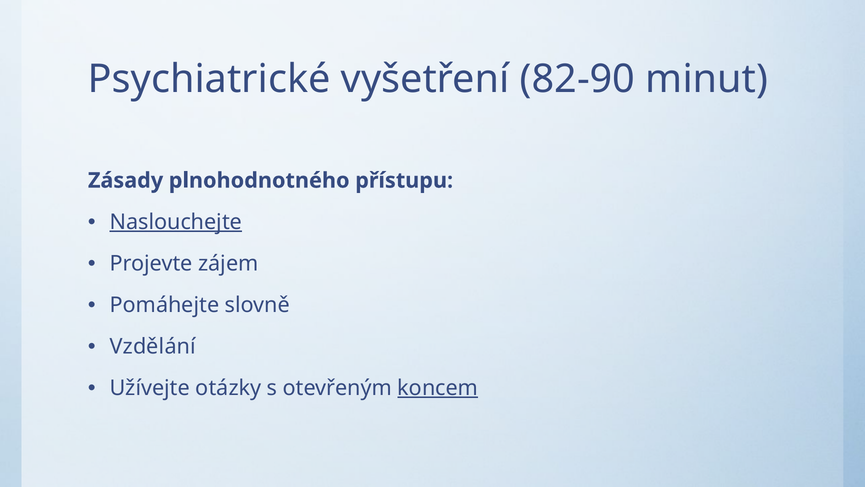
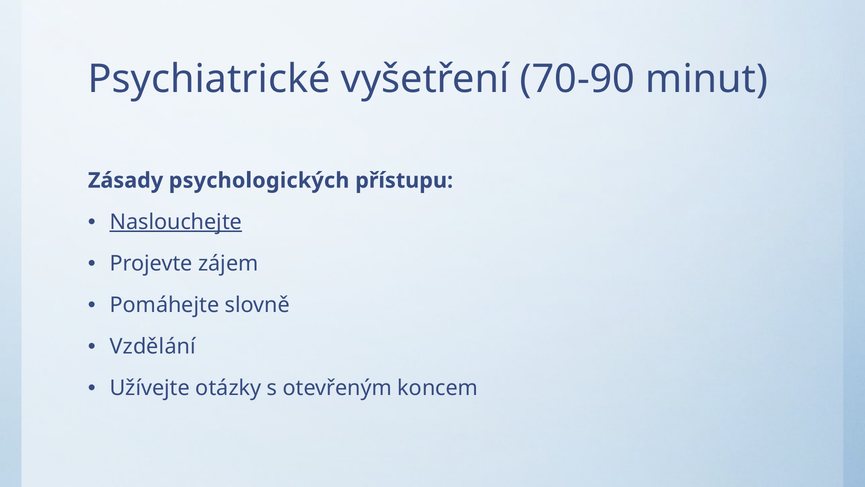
82-90: 82-90 -> 70-90
plnohodnotného: plnohodnotného -> psychologických
koncem underline: present -> none
